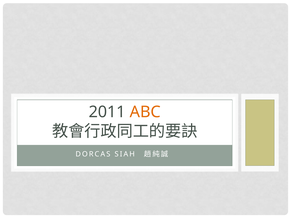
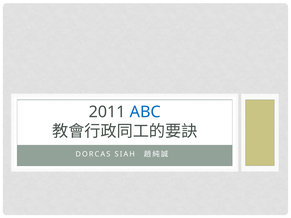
ABC colour: orange -> blue
